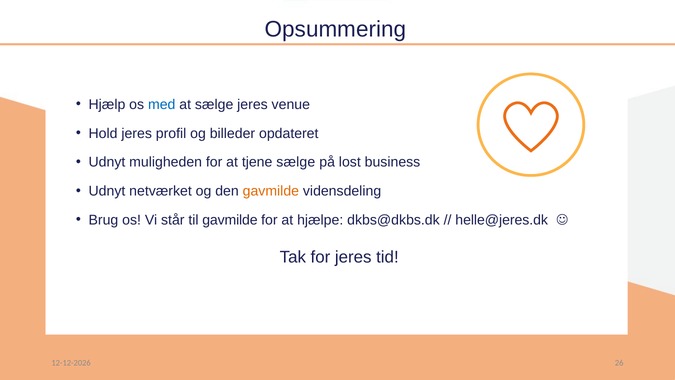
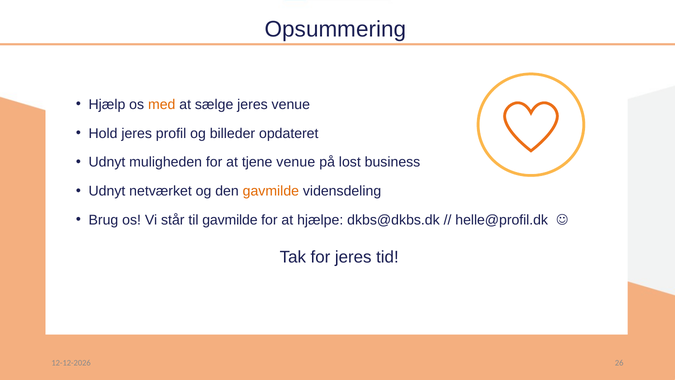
med colour: blue -> orange
tjene sælge: sælge -> venue
helle@jeres.dk: helle@jeres.dk -> helle@profil.dk
